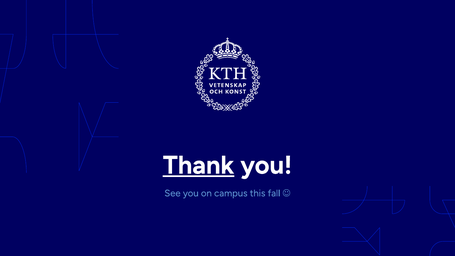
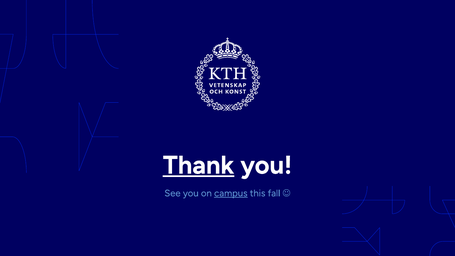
campus underline: none -> present
